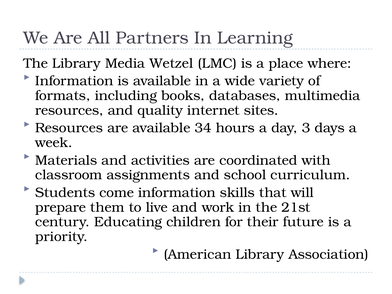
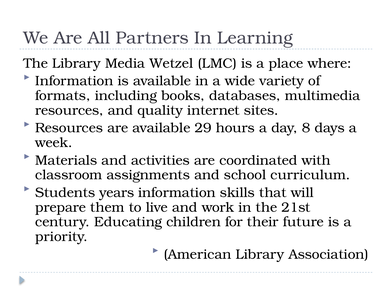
34: 34 -> 29
3: 3 -> 8
come: come -> years
